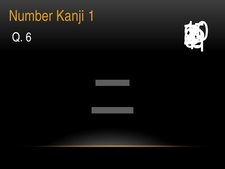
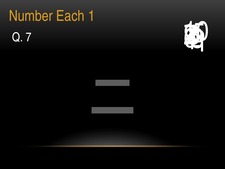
Kanji: Kanji -> Each
Q 6: 6 -> 7
